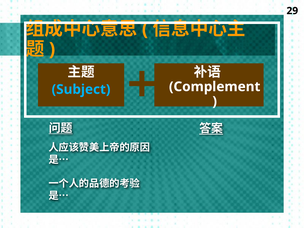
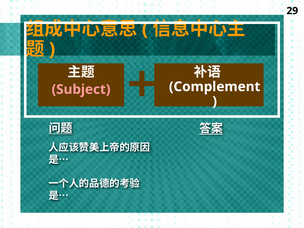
Subject colour: light blue -> pink
